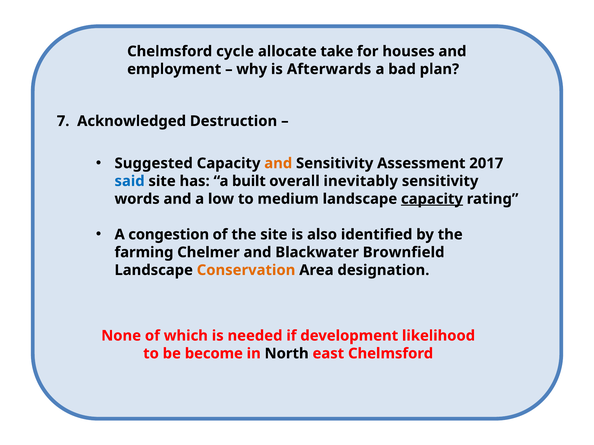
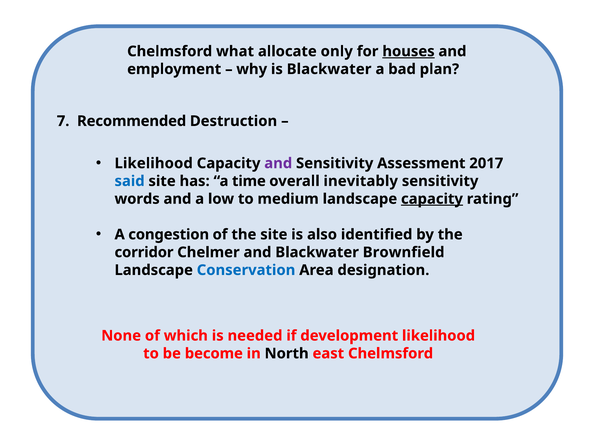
cycle: cycle -> what
take: take -> only
houses underline: none -> present
is Afterwards: Afterwards -> Blackwater
Acknowledged: Acknowledged -> Recommended
Suggested at (154, 163): Suggested -> Likelihood
and at (278, 163) colour: orange -> purple
built: built -> time
farming: farming -> corridor
Conservation colour: orange -> blue
